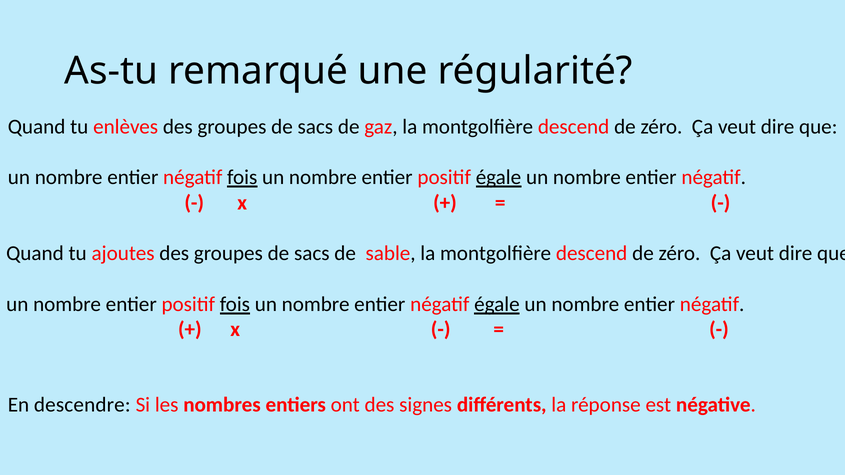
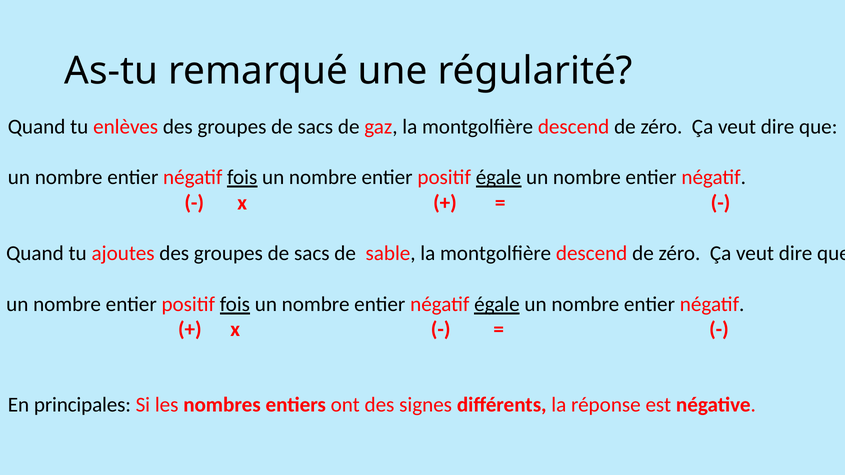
descendre: descendre -> principales
